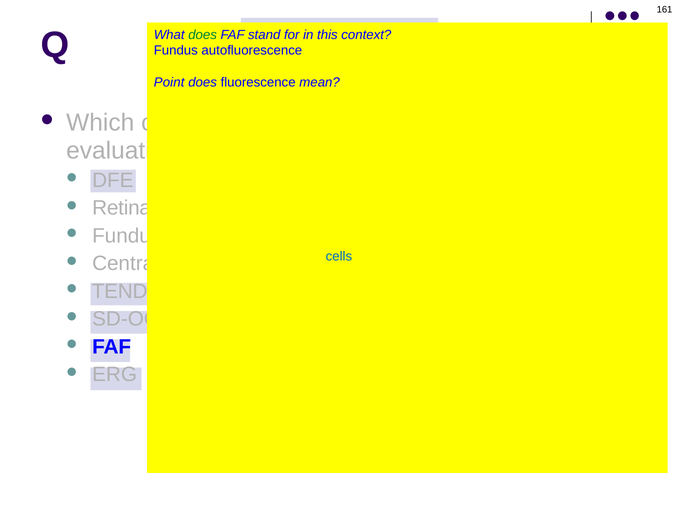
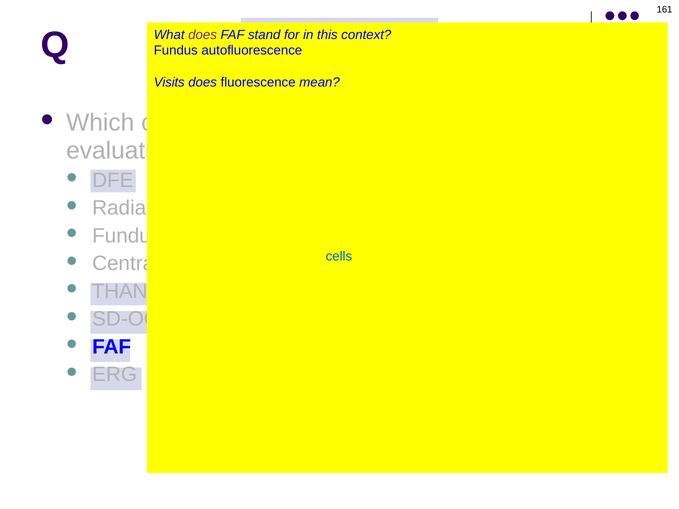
does at (203, 35) colour: green -> purple
Point: Point -> Visits
Retina: Retina -> Radial
TEND: TEND -> THAN
